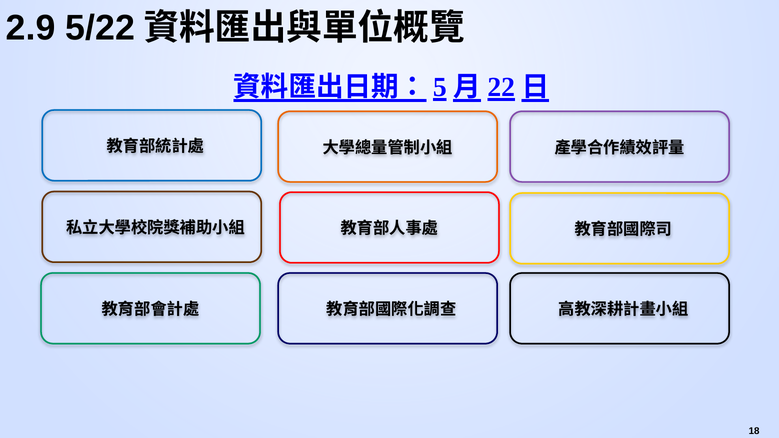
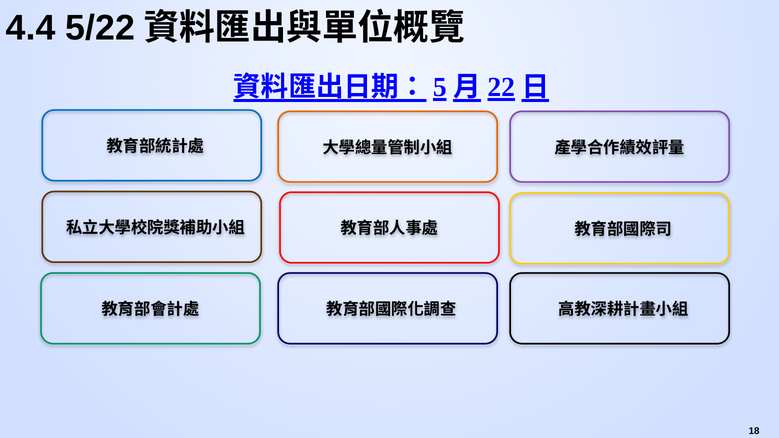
2.9: 2.9 -> 4.4
